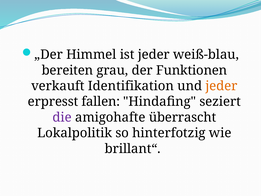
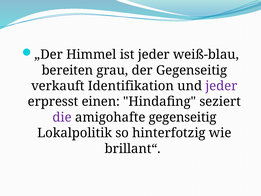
der Funktionen: Funktionen -> Gegenseitig
jeder at (221, 86) colour: orange -> purple
fallen: fallen -> einen
amigohafte überrascht: überrascht -> gegenseitig
